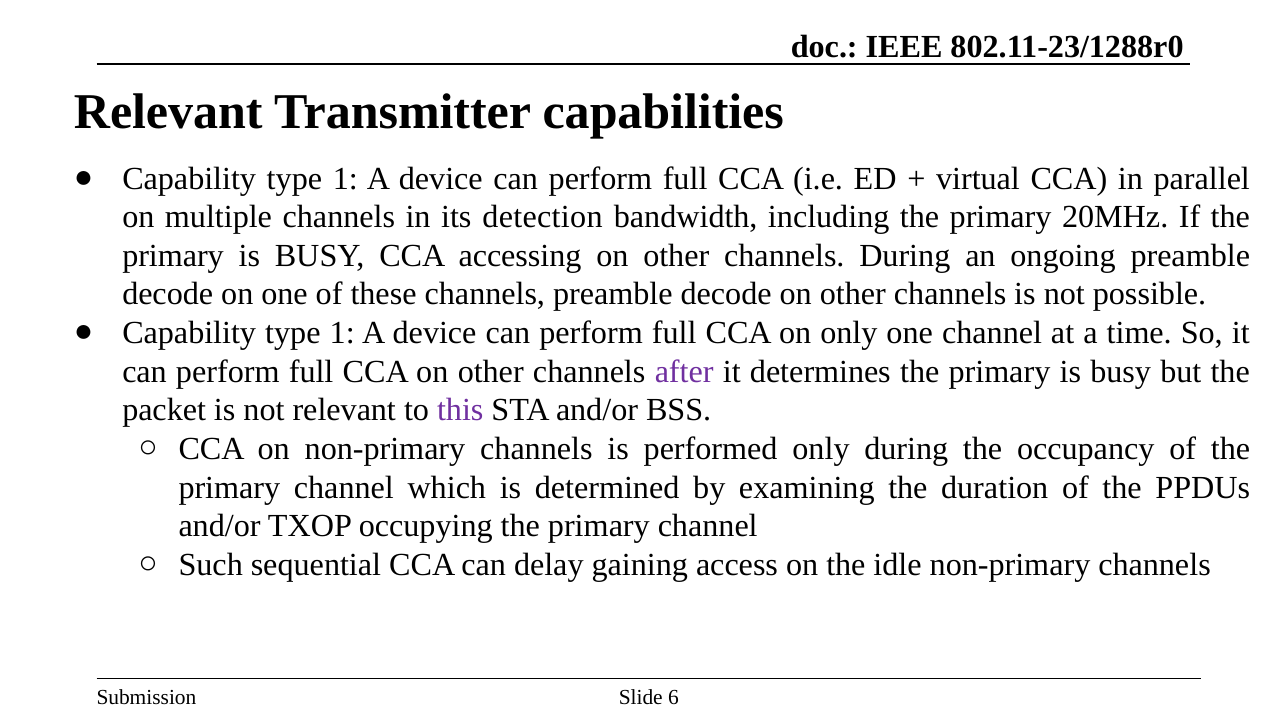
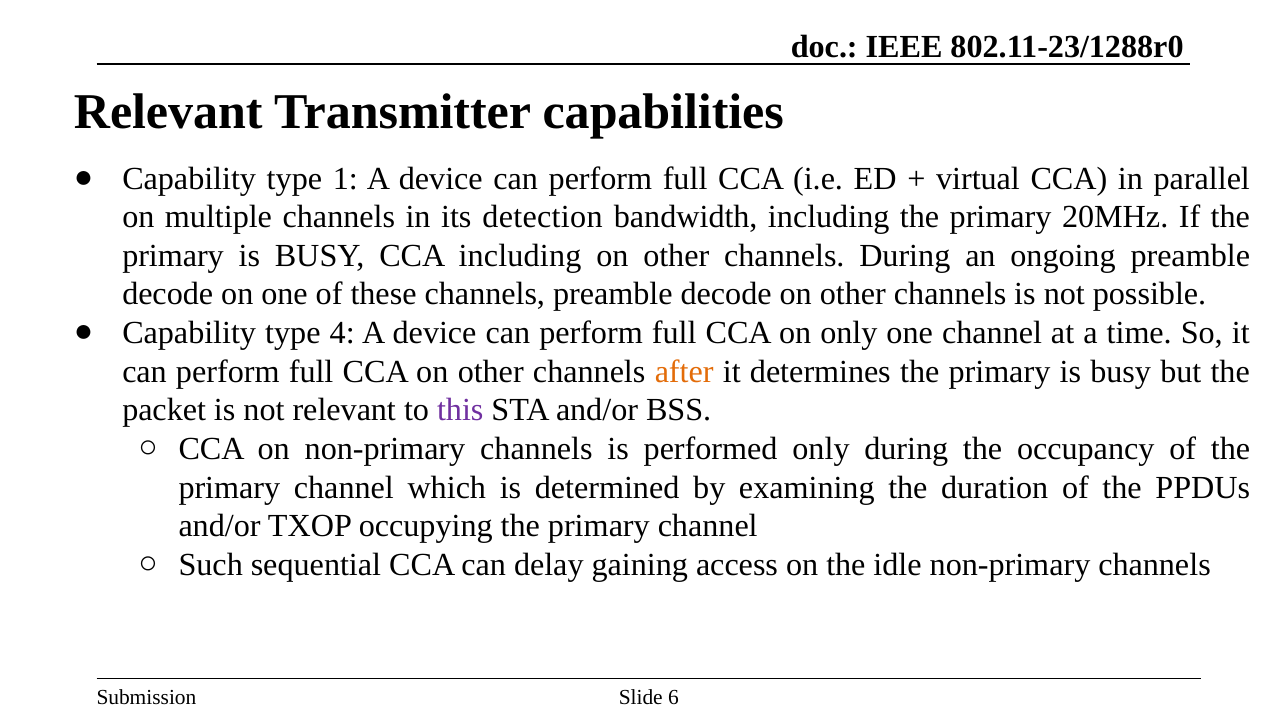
CCA accessing: accessing -> including
1 at (342, 333): 1 -> 4
after colour: purple -> orange
